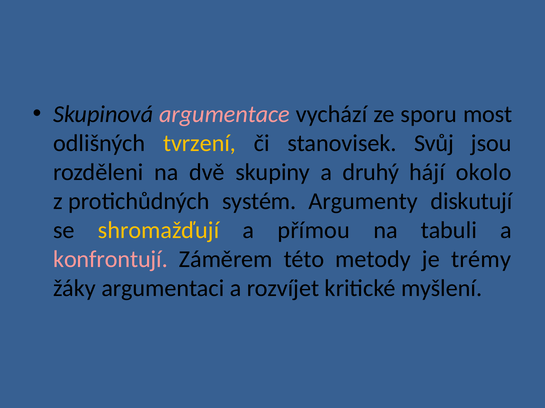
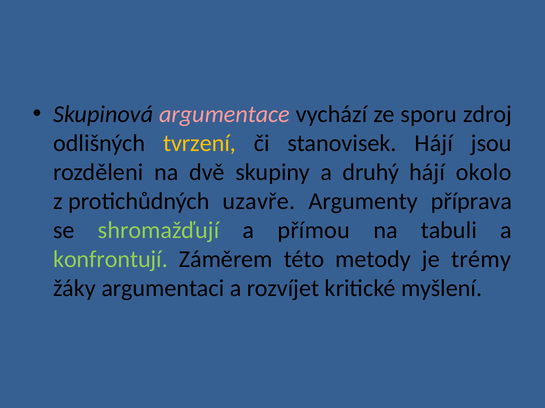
most: most -> zdroj
stanovisek Svůj: Svůj -> Hájí
systém: systém -> uzavře
diskutují: diskutují -> příprava
shromažďují colour: yellow -> light green
konfrontují colour: pink -> light green
